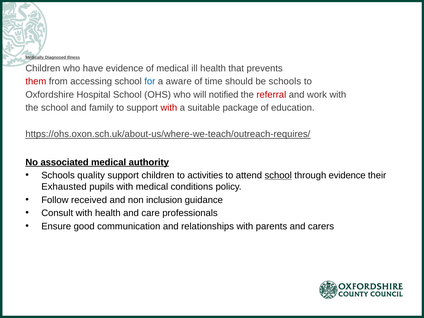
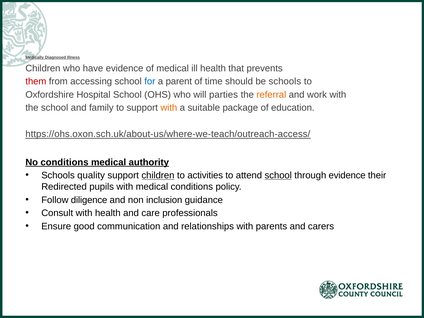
aware: aware -> parent
notified: notified -> parties
referral colour: red -> orange
with at (169, 108) colour: red -> orange
https://ohs.oxon.sch.uk/about-us/where-we-teach/outreach-requires/: https://ohs.oxon.sch.uk/about-us/where-we-teach/outreach-requires/ -> https://ohs.oxon.sch.uk/about-us/where-we-teach/outreach-access/
No associated: associated -> conditions
children at (158, 175) underline: none -> present
Exhausted: Exhausted -> Redirected
received: received -> diligence
